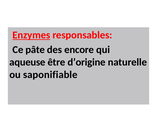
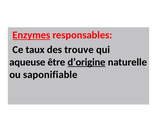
pâte: pâte -> taux
encore: encore -> trouve
d’origine underline: none -> present
